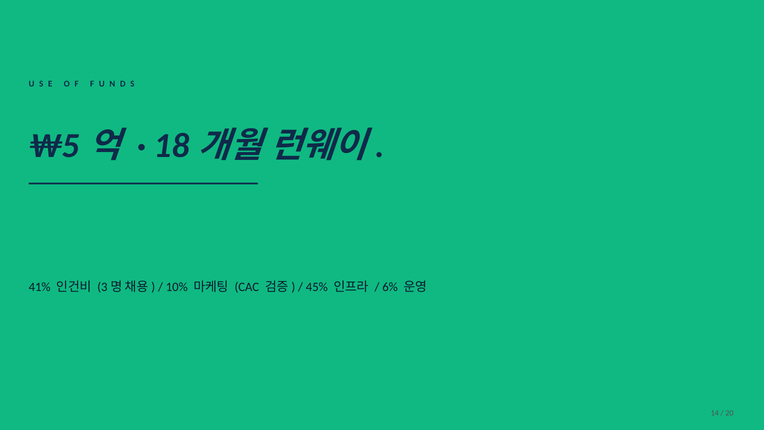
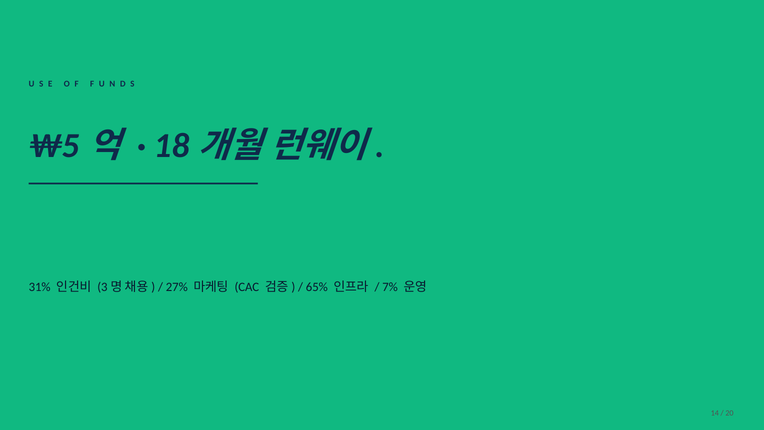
41%: 41% -> 31%
10%: 10% -> 27%
45%: 45% -> 65%
6%: 6% -> 7%
